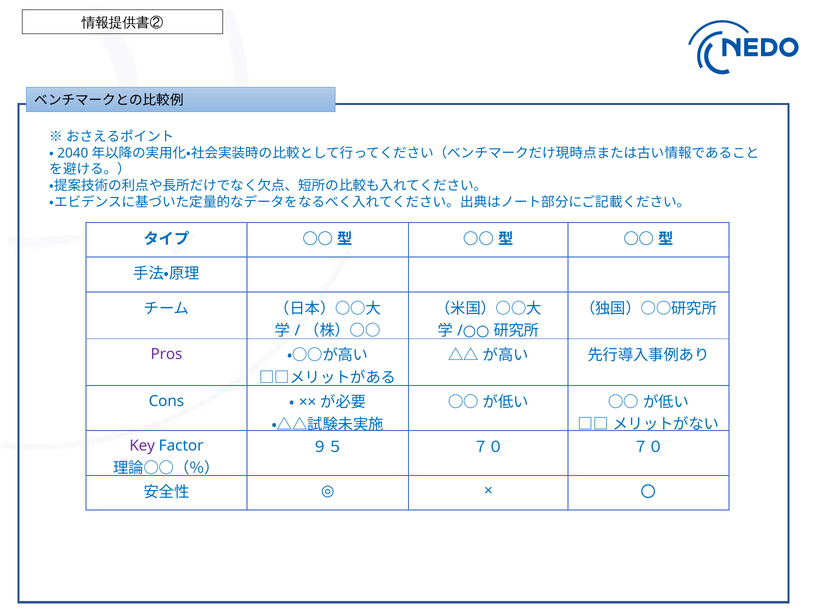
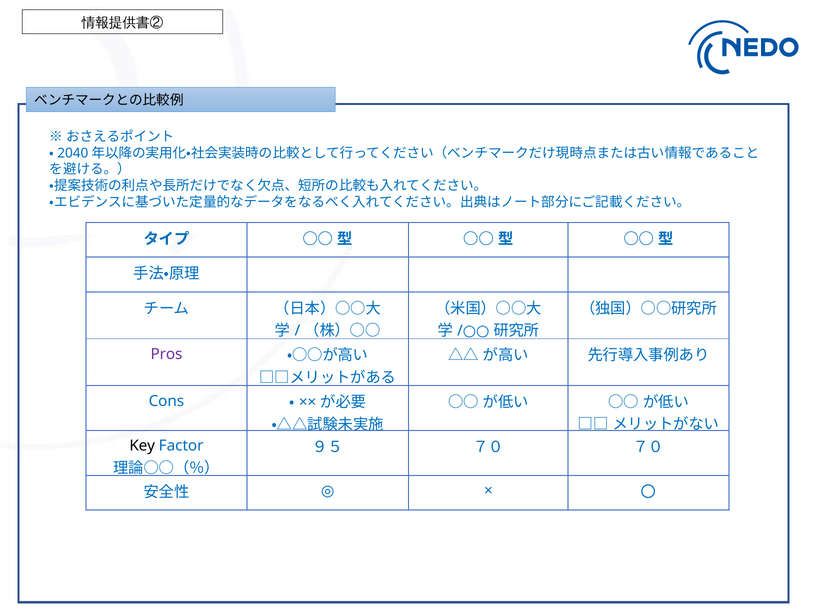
Key colour: purple -> black
